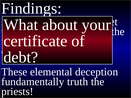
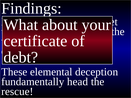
truth: truth -> head
priests: priests -> rescue
